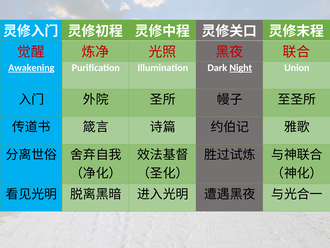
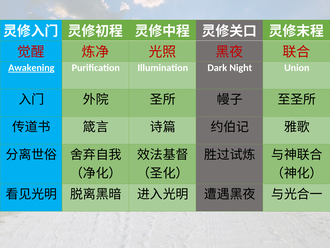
Night underline: present -> none
